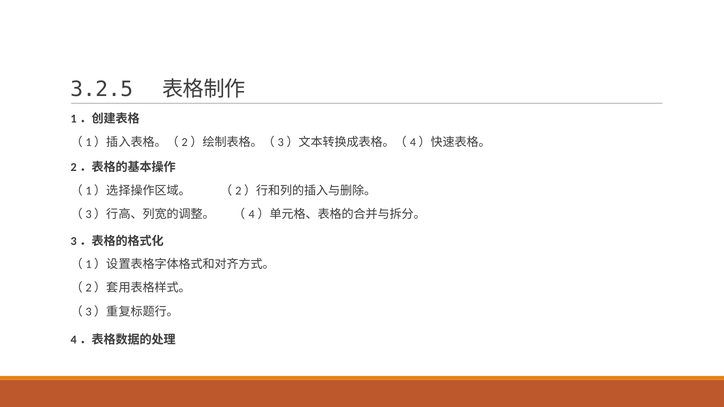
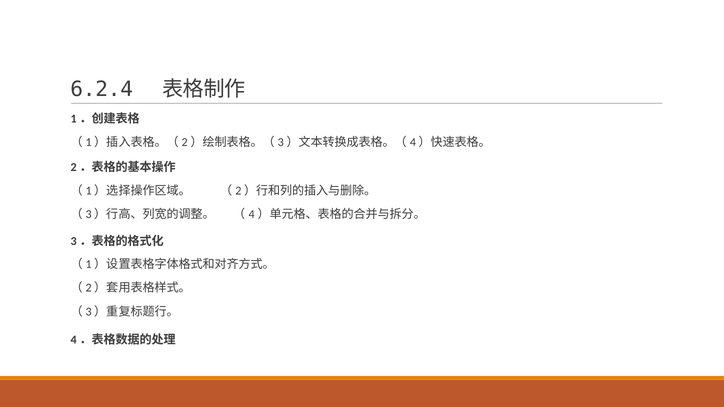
3.2.5: 3.2.5 -> 6.2.4
